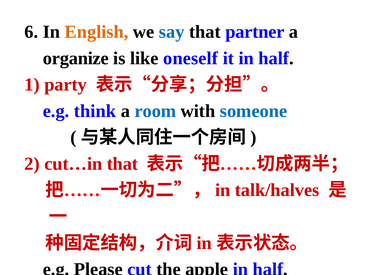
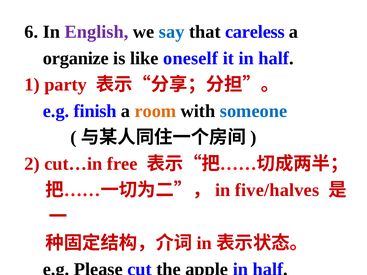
English colour: orange -> purple
partner: partner -> careless
think: think -> finish
room colour: blue -> orange
cut…in that: that -> free
talk/halves: talk/halves -> five/halves
